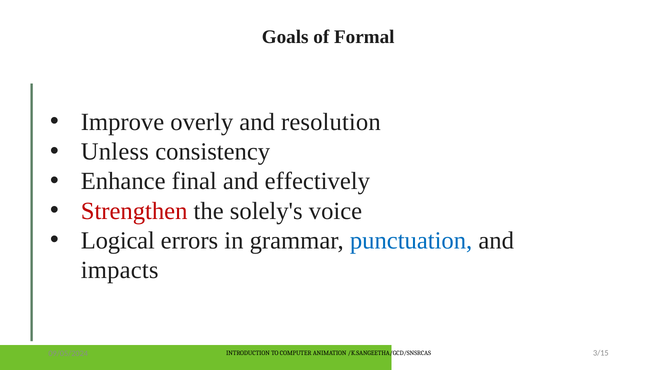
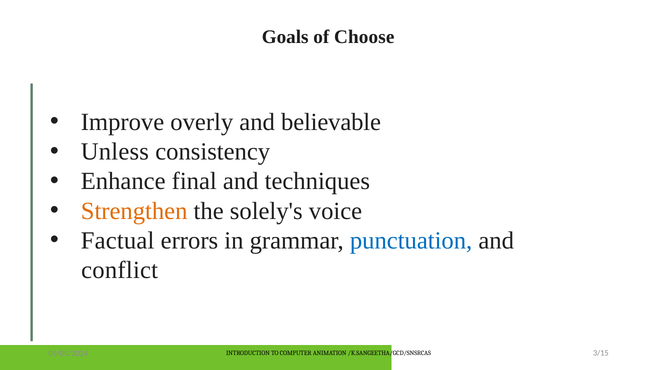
Formal: Formal -> Choose
resolution: resolution -> believable
effectively: effectively -> techniques
Strengthen colour: red -> orange
Logical: Logical -> Factual
impacts: impacts -> conflict
